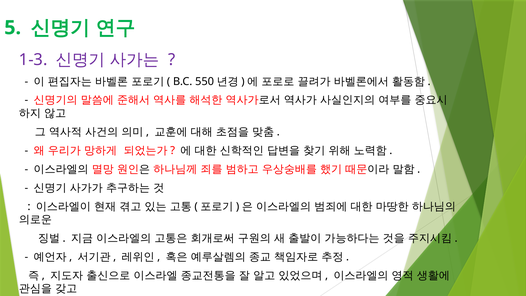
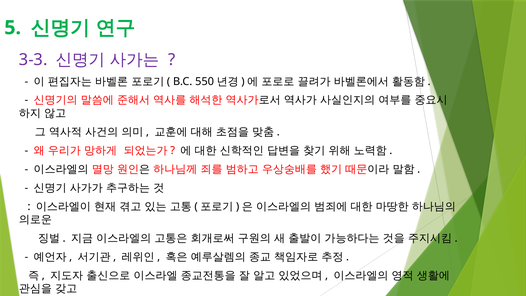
1-3: 1-3 -> 3-3
